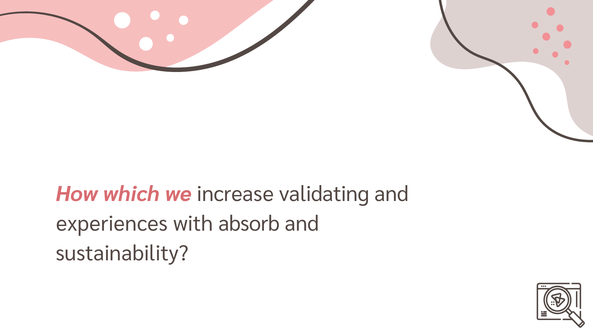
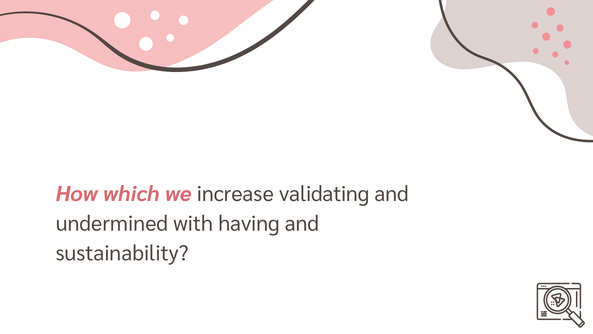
experiences: experiences -> undermined
absorb: absorb -> having
